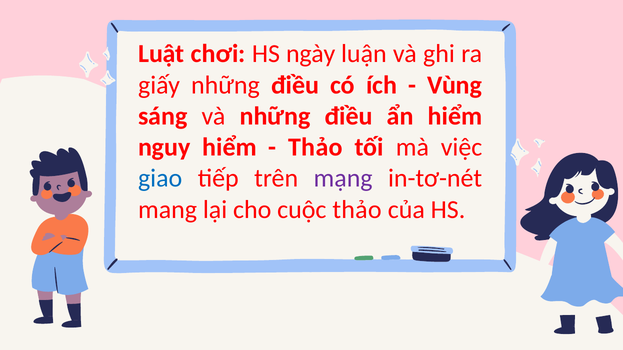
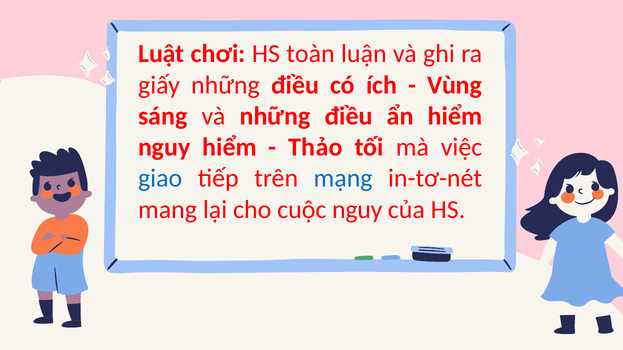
ngày: ngày -> toàn
mạng colour: purple -> blue
cuộc thảo: thảo -> nguy
